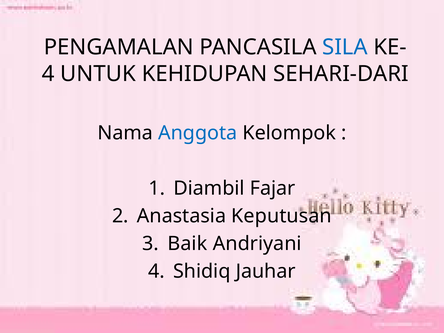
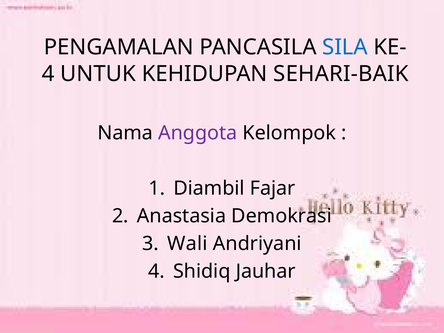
SEHARI-DARI: SEHARI-DARI -> SEHARI-BAIK
Anggota colour: blue -> purple
Keputusan: Keputusan -> Demokrasi
Baik: Baik -> Wali
